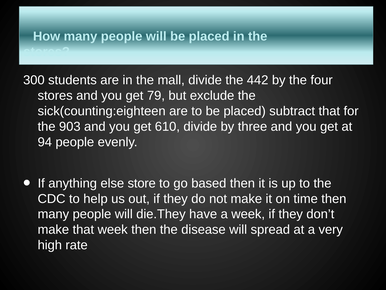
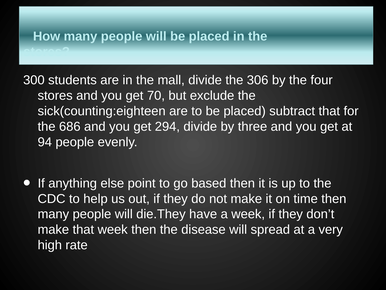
442: 442 -> 306
79: 79 -> 70
903: 903 -> 686
610: 610 -> 294
store: store -> point
